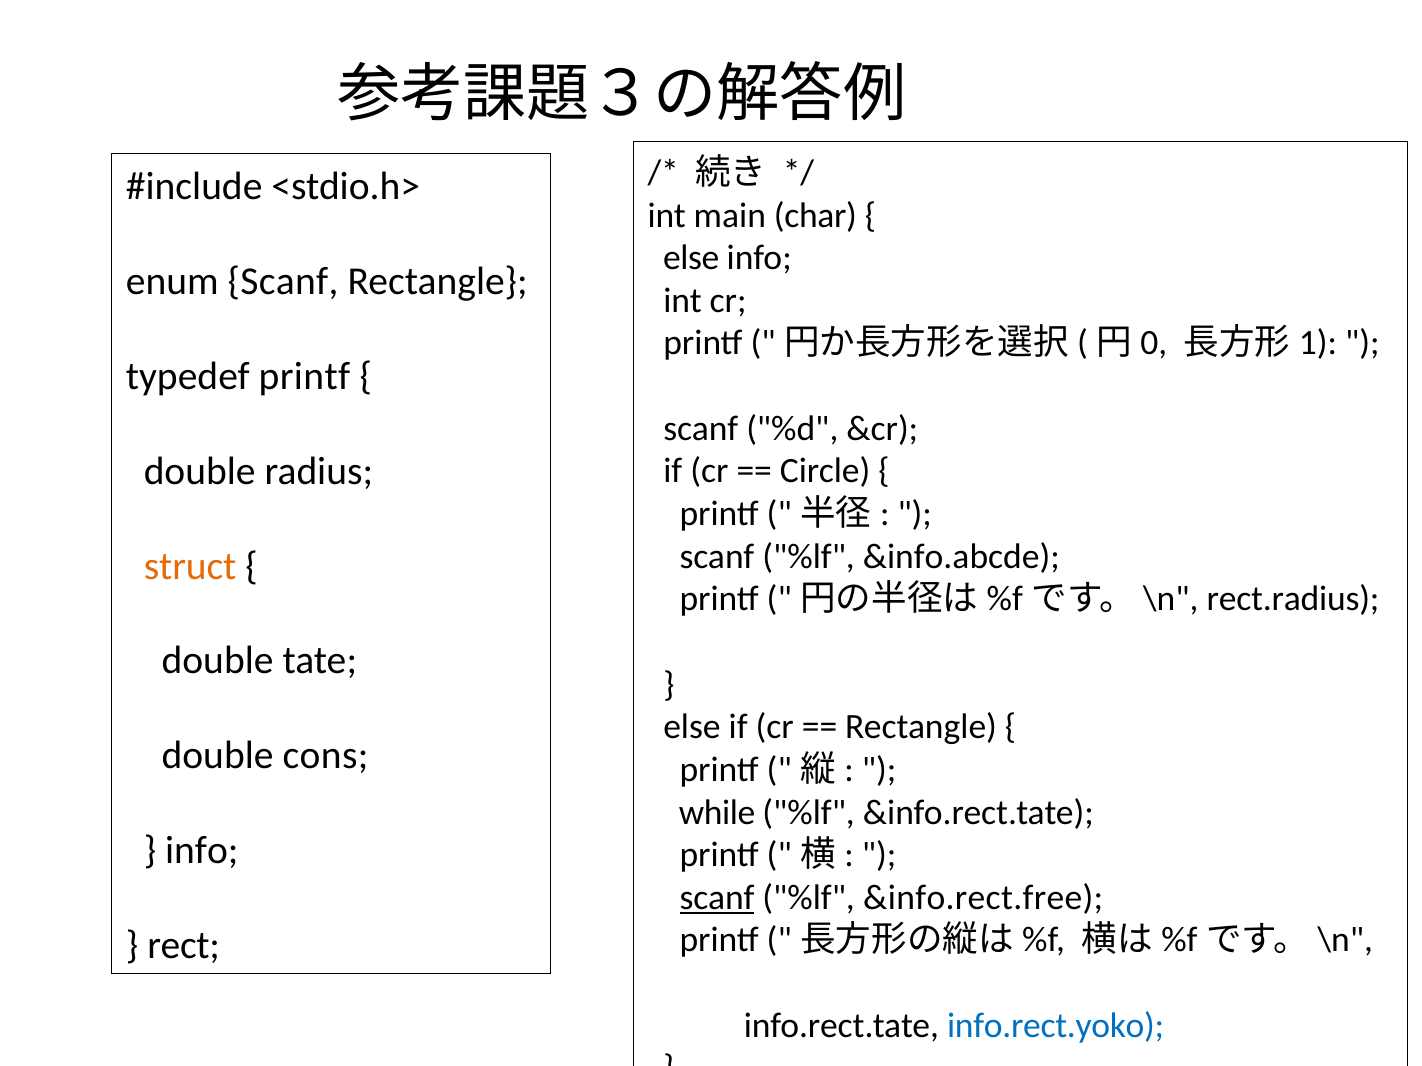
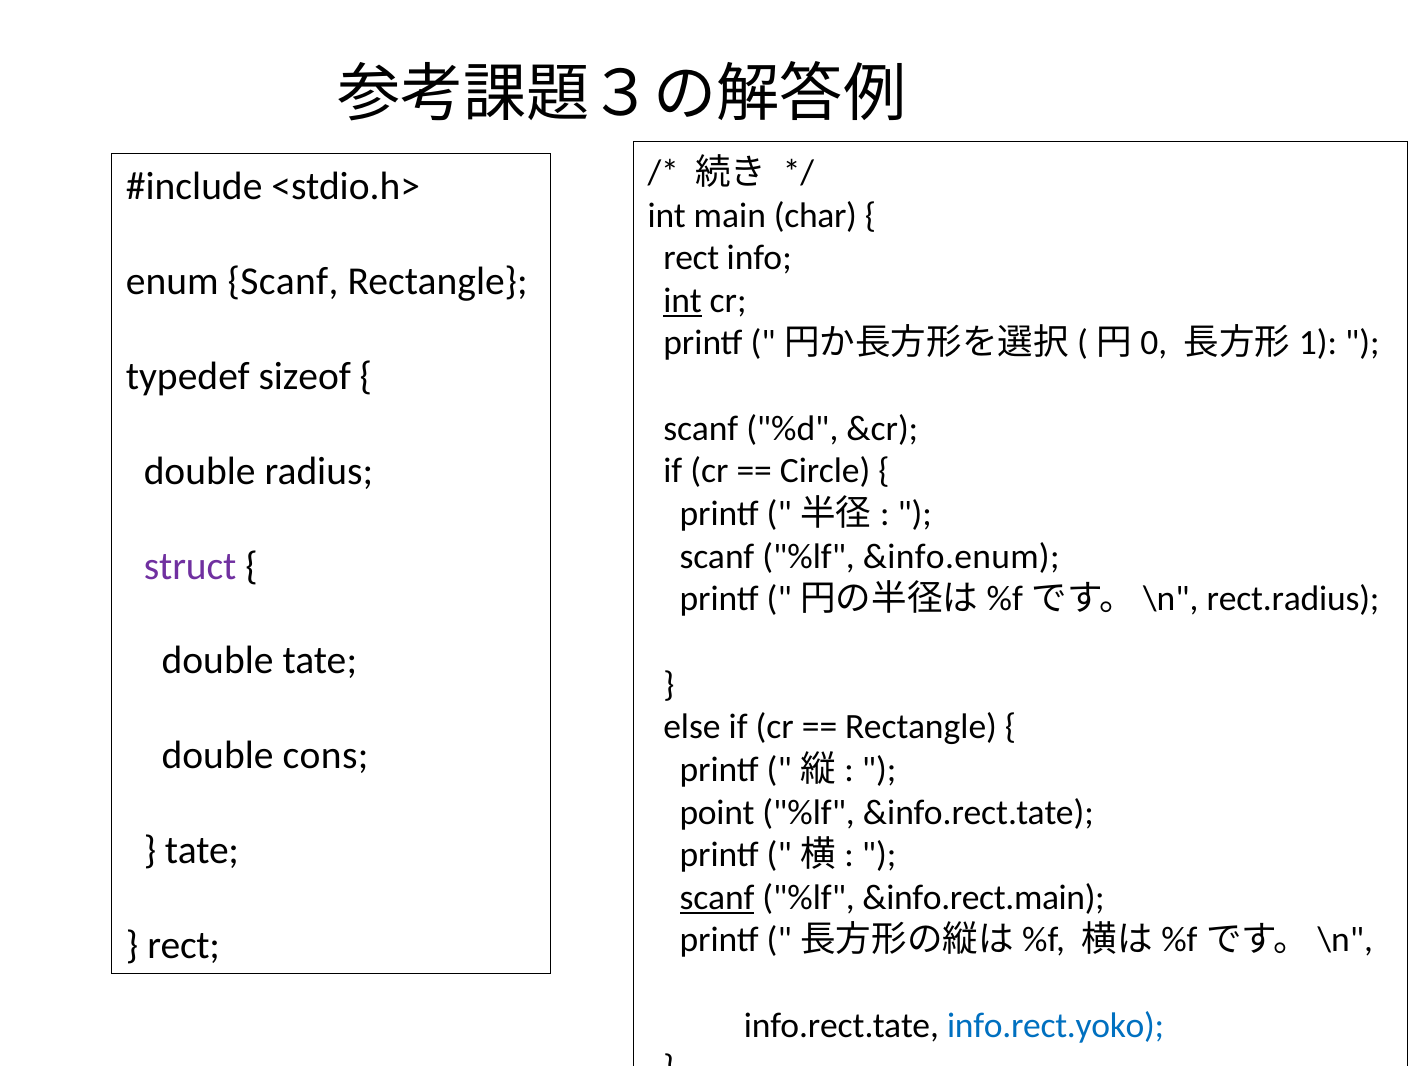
else at (691, 258): else -> rect
int at (683, 301) underline: none -> present
typedef printf: printf -> sizeof
&info.abcde: &info.abcde -> &info.enum
struct colour: orange -> purple
while: while -> point
info at (202, 851): info -> tate
&info.rect.free: &info.rect.free -> &info.rect.main
